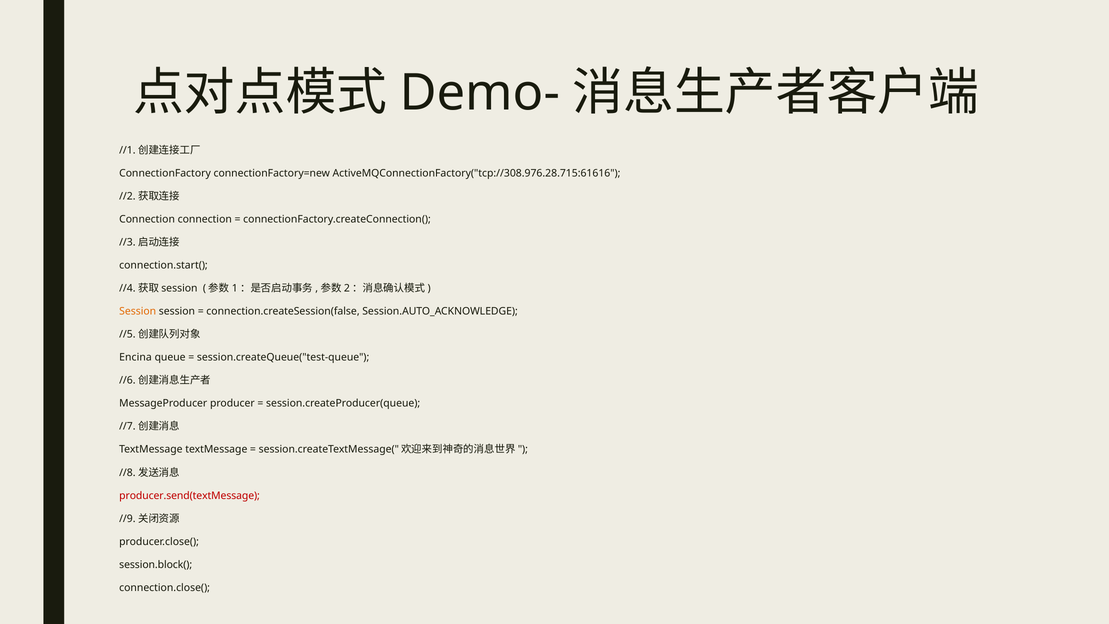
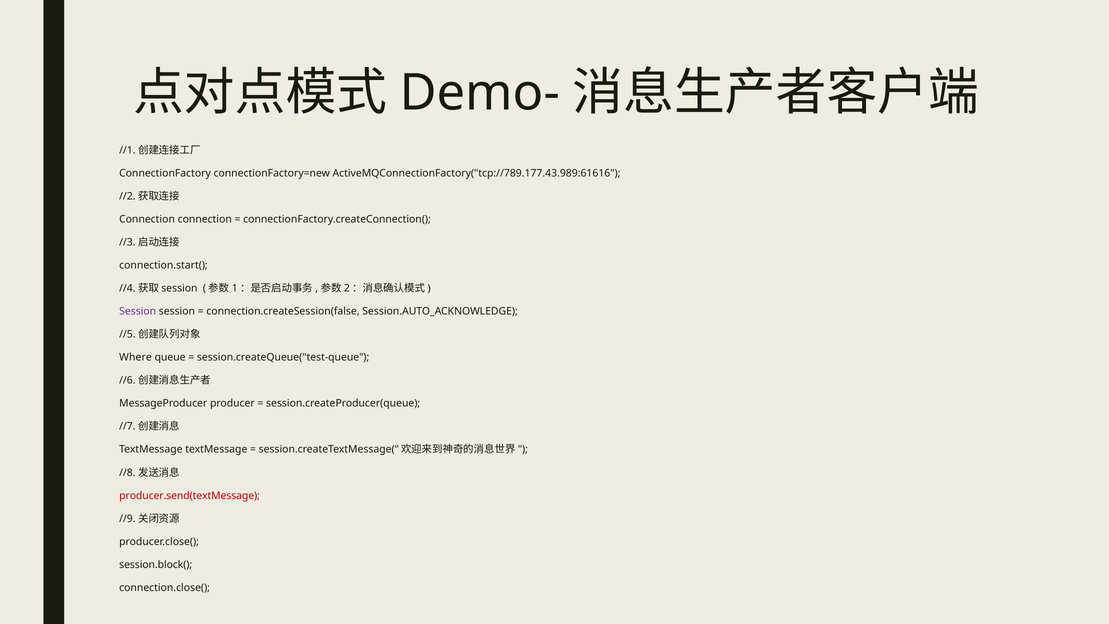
ActiveMQConnectionFactory("tcp://308.976.28.715:61616: ActiveMQConnectionFactory("tcp://308.976.28.715:61616 -> ActiveMQConnectionFactory("tcp://789.177.43.989:61616
Session at (138, 311) colour: orange -> purple
Encina: Encina -> Where
